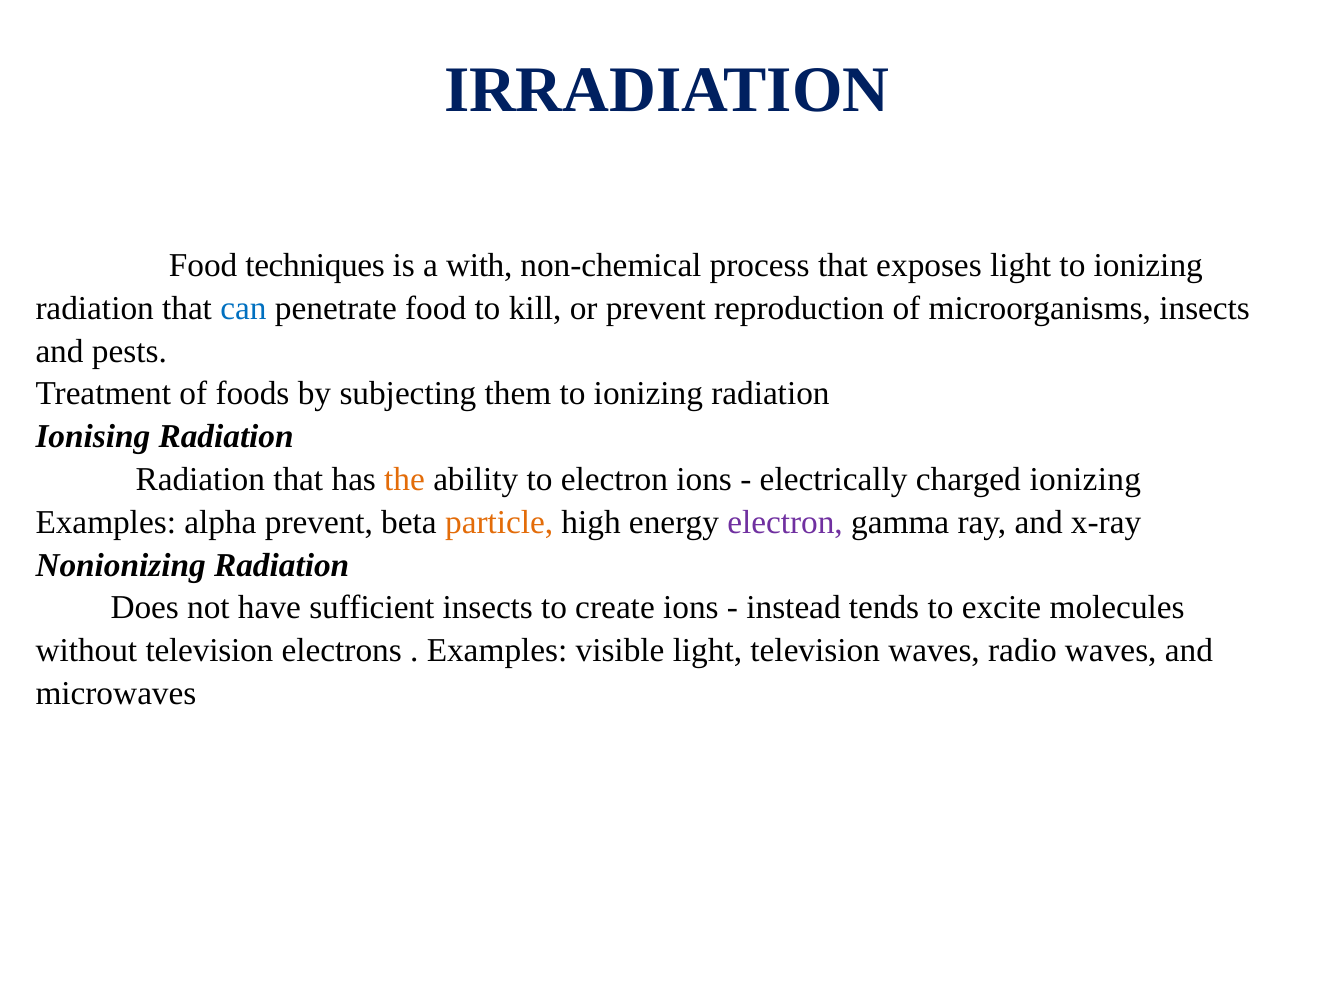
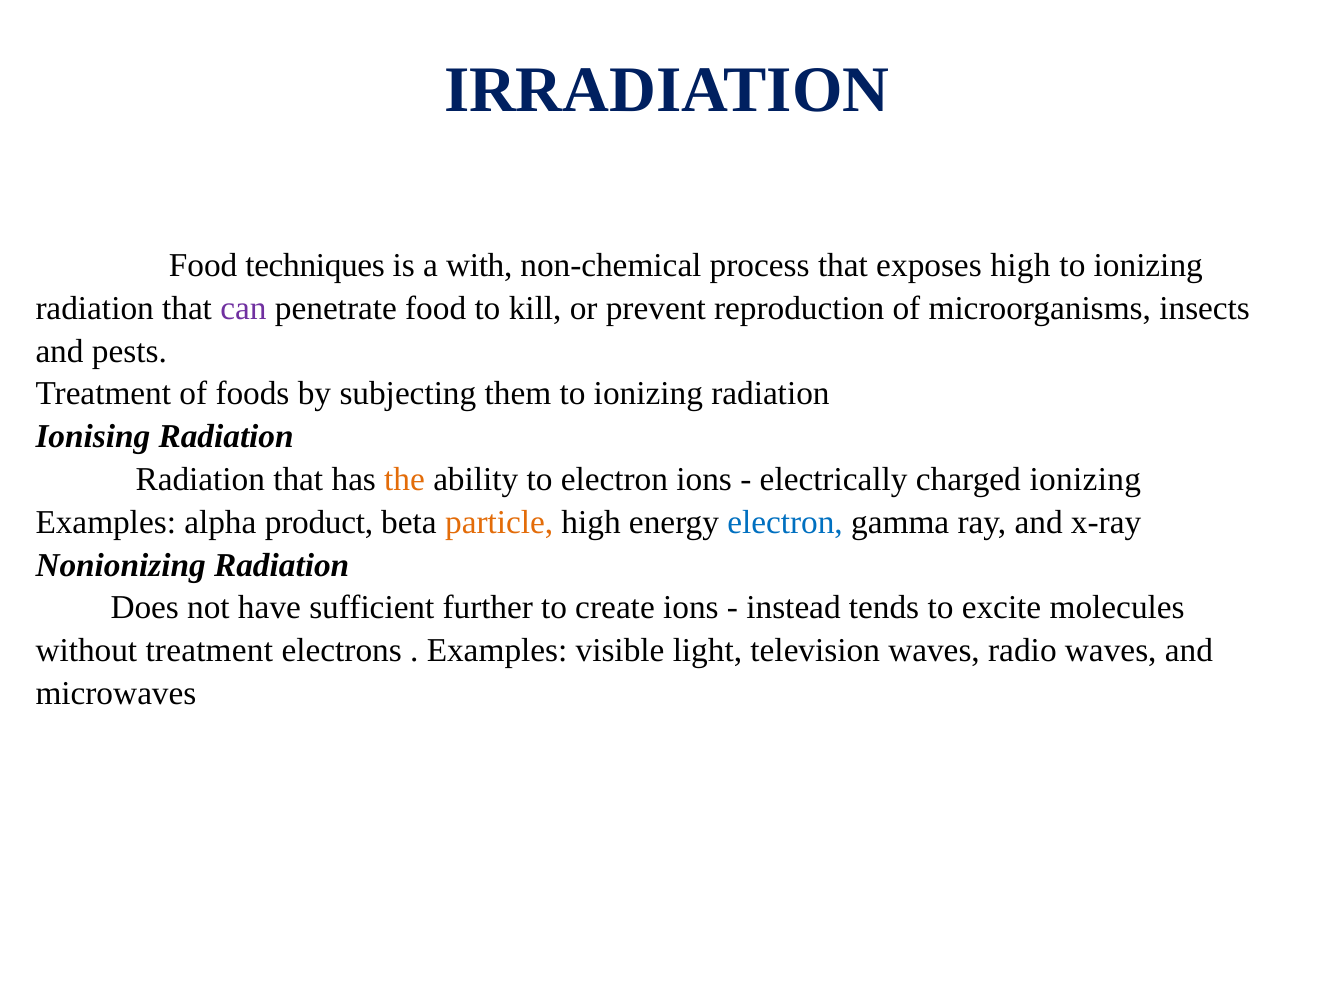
exposes light: light -> high
can colour: blue -> purple
alpha prevent: prevent -> product
electron at (785, 522) colour: purple -> blue
sufficient insects: insects -> further
without television: television -> treatment
